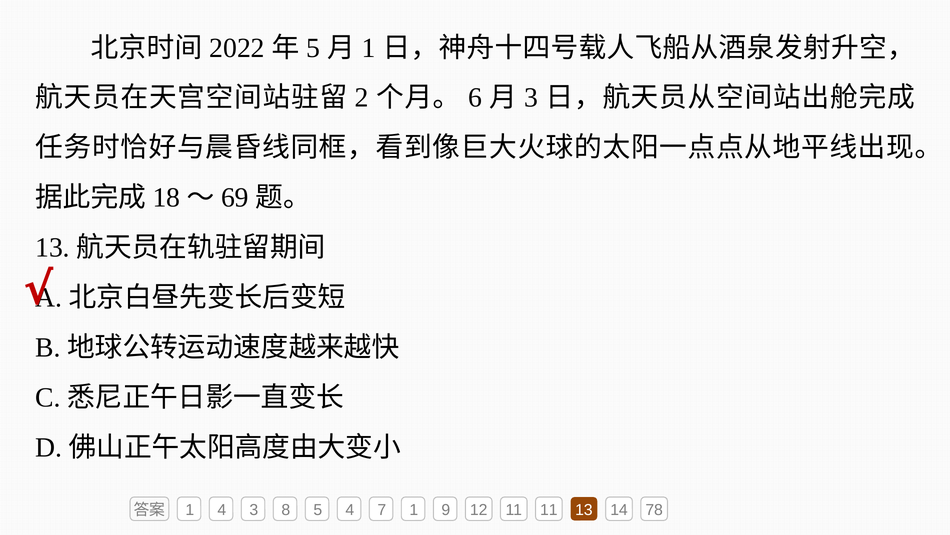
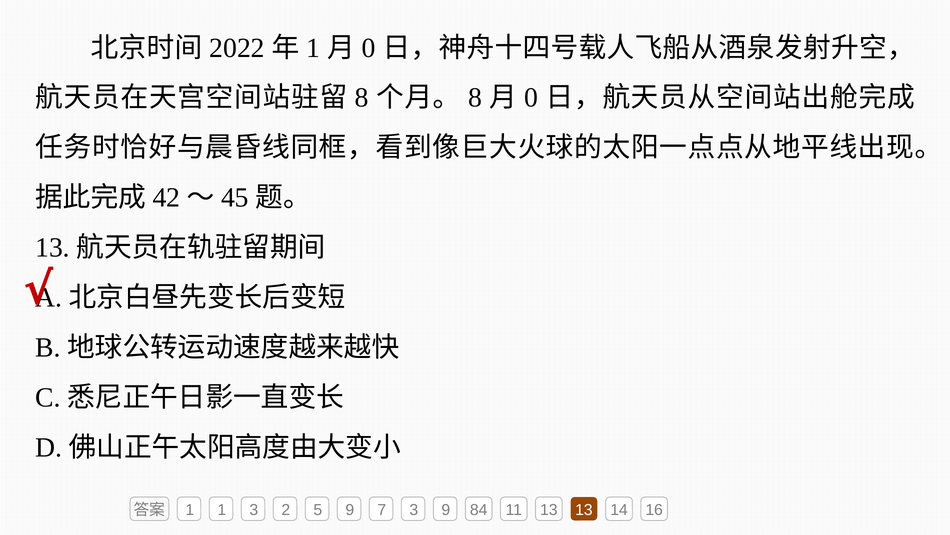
5 at (313, 48): 5 -> 1
1 at (369, 48): 1 -> 0
2 at (362, 98): 2 -> 8
6 at (475, 98): 6 -> 8
3 at (531, 98): 3 -> 0
18: 18 -> 42
69: 69 -> 45
1 4: 4 -> 1
8: 8 -> 2
5 4: 4 -> 9
7 1: 1 -> 3
12: 12 -> 84
11 11: 11 -> 13
78: 78 -> 16
